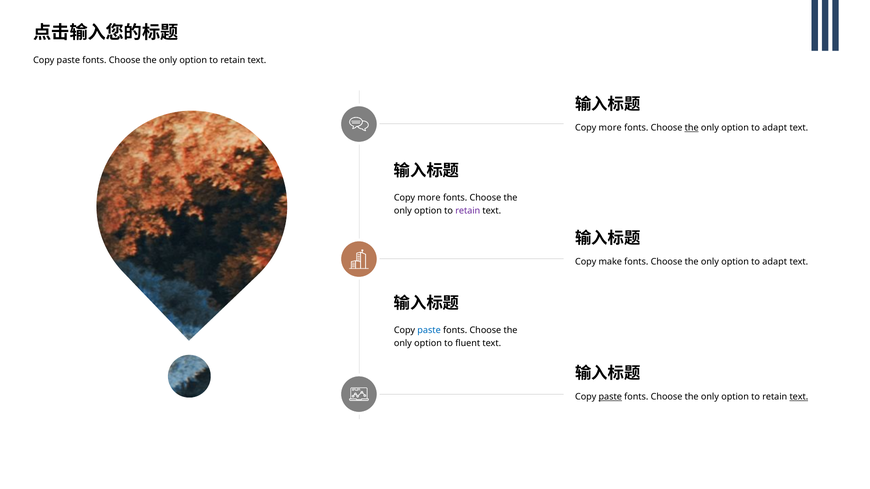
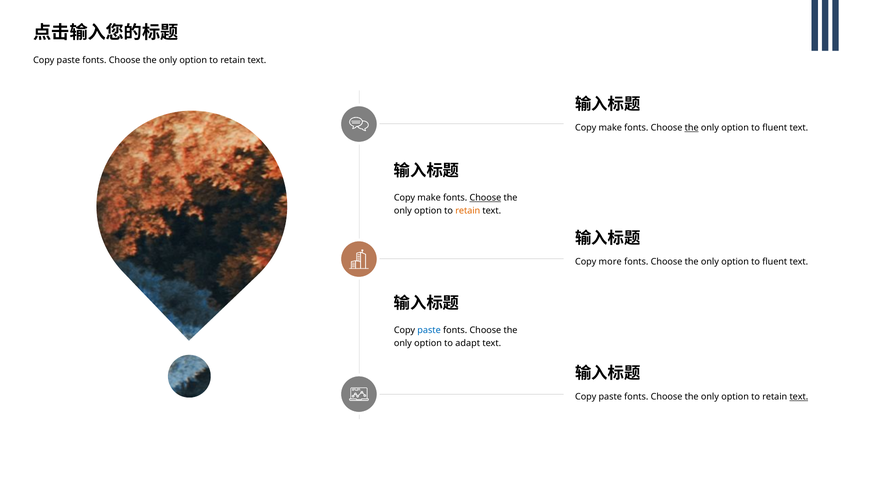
more at (610, 128): more -> make
adapt at (775, 128): adapt -> fluent
more at (429, 198): more -> make
Choose at (485, 198) underline: none -> present
retain at (468, 211) colour: purple -> orange
make: make -> more
adapt at (775, 262): adapt -> fluent
fluent: fluent -> adapt
paste at (610, 397) underline: present -> none
